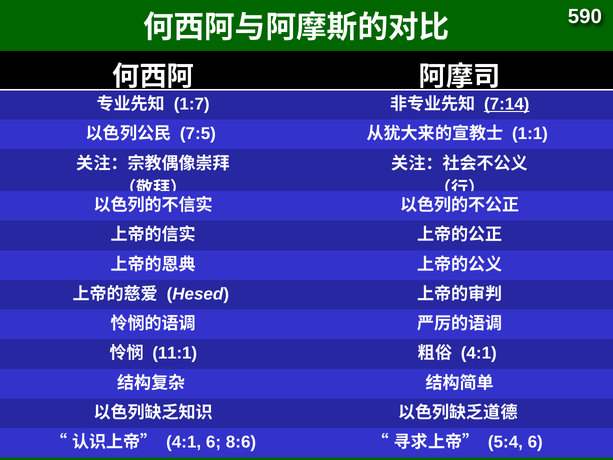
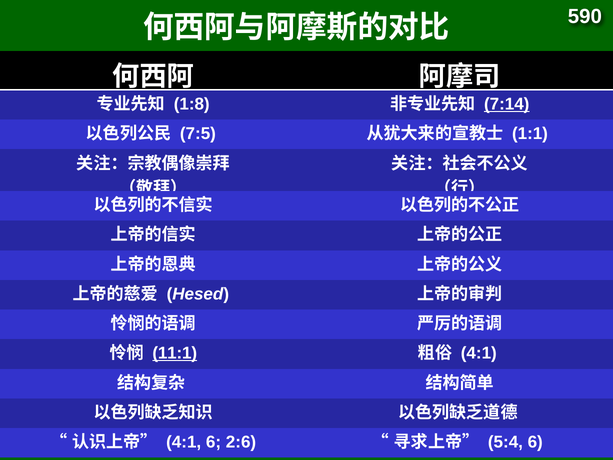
1:7: 1:7 -> 1:8
11:1 underline: none -> present
8:6: 8:6 -> 2:6
